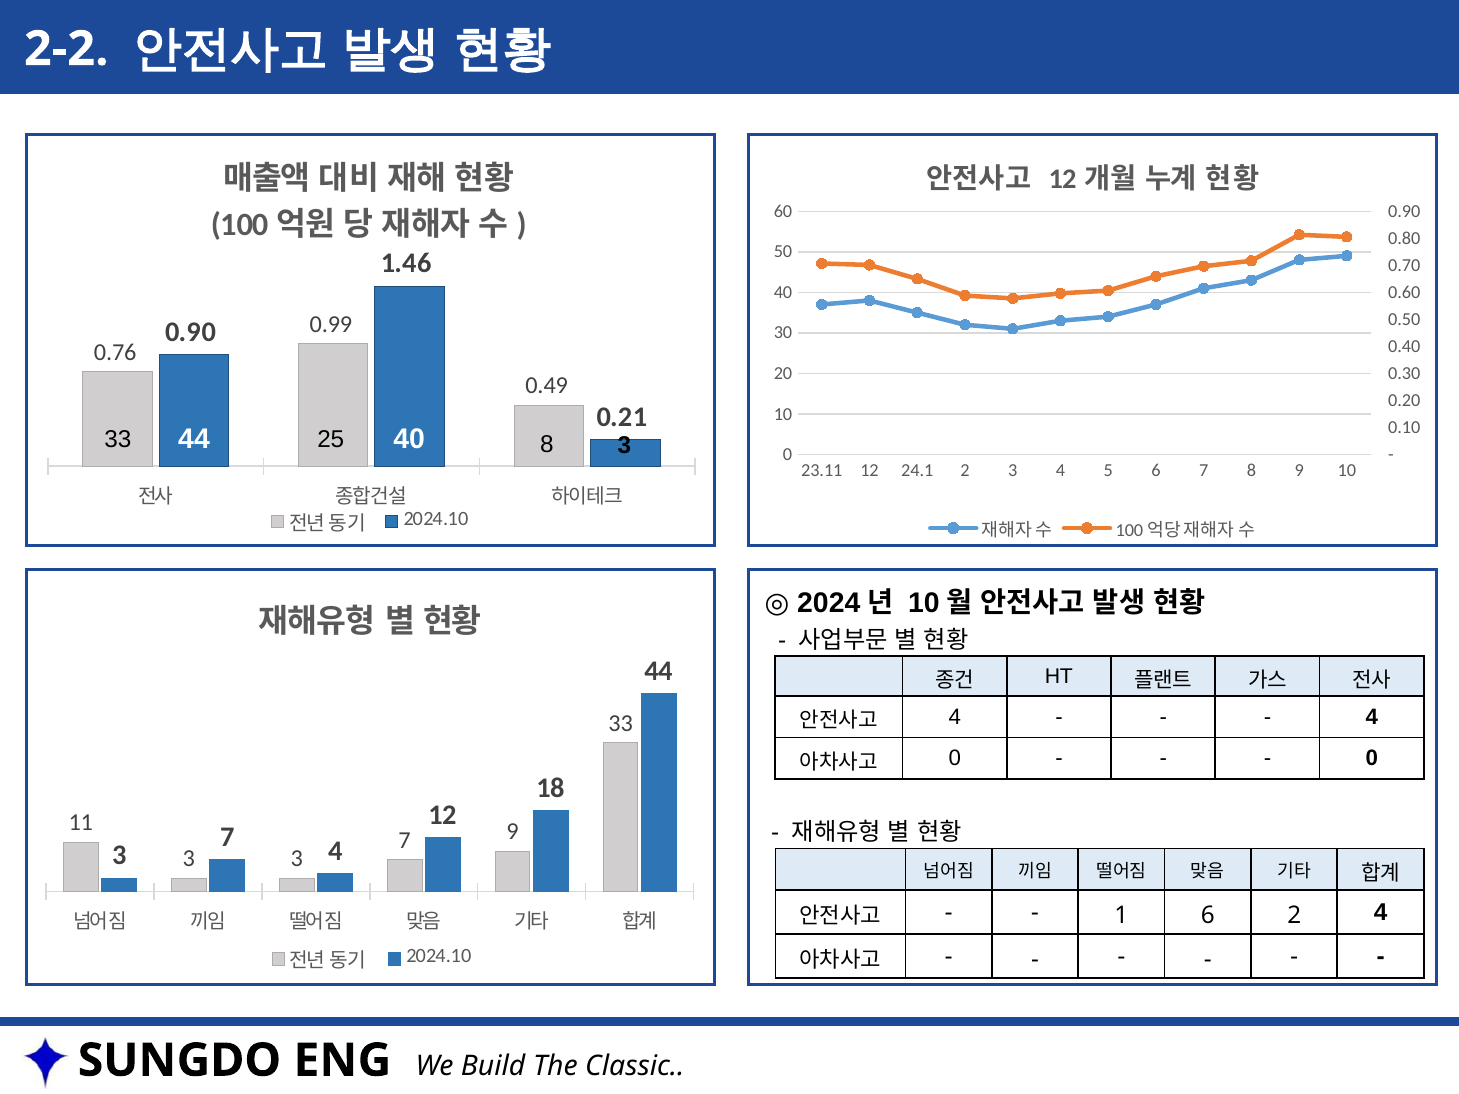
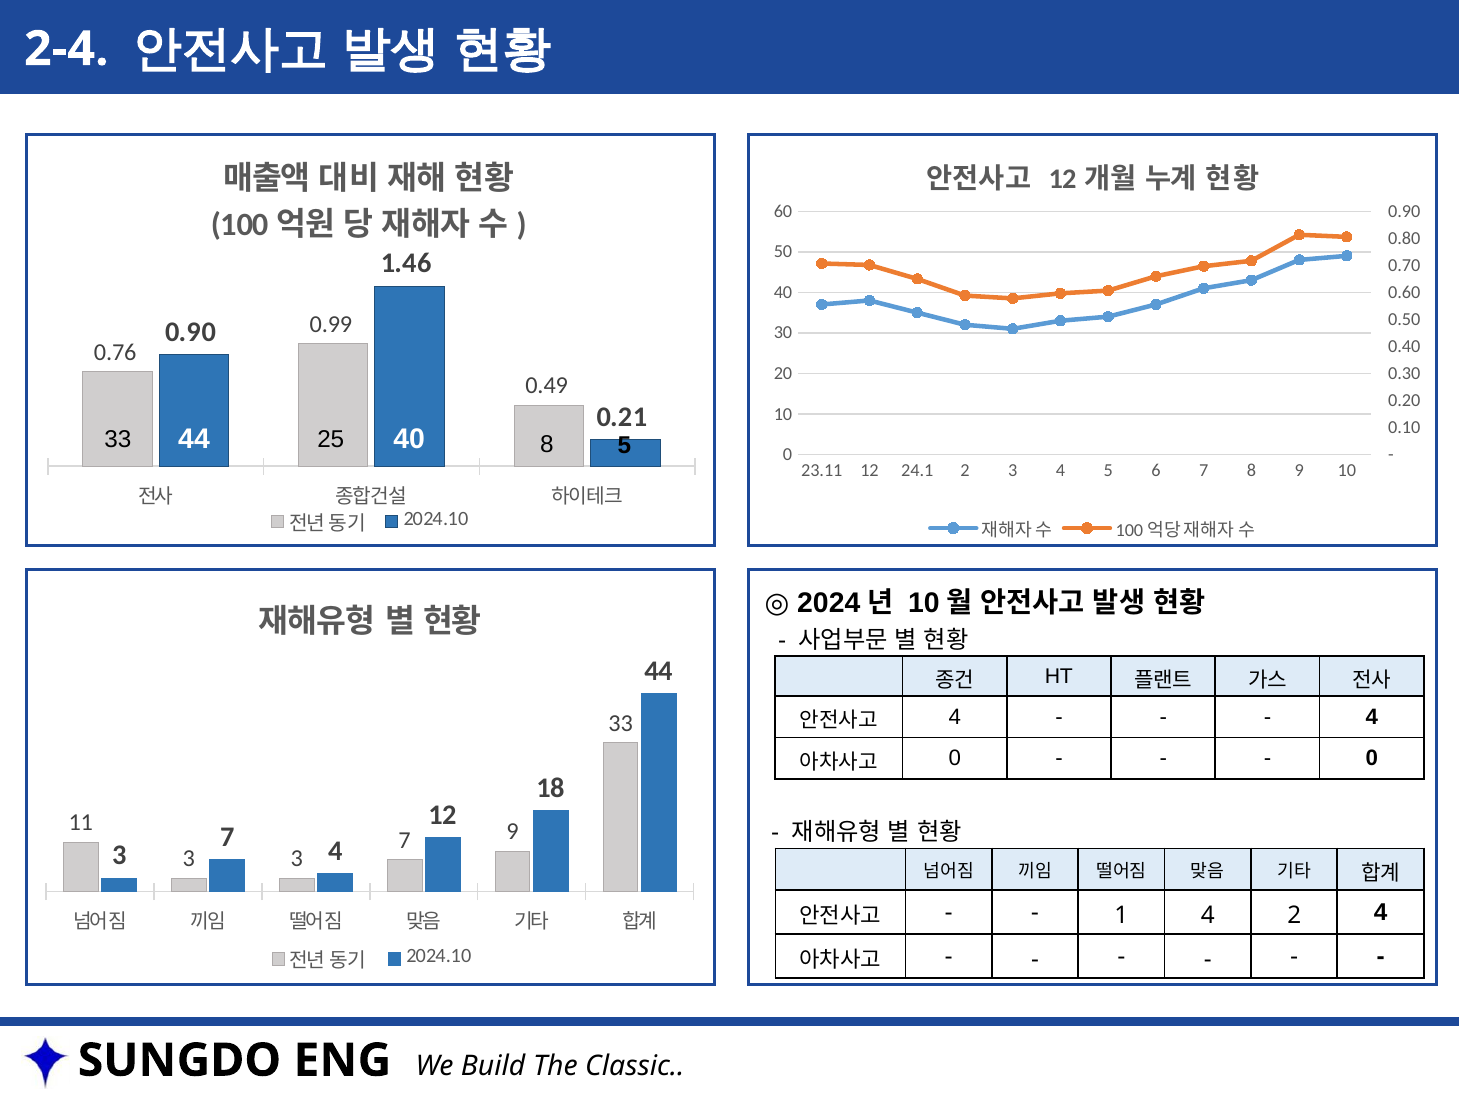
2-2: 2-2 -> 2-4
8 3: 3 -> 5
1 6: 6 -> 4
